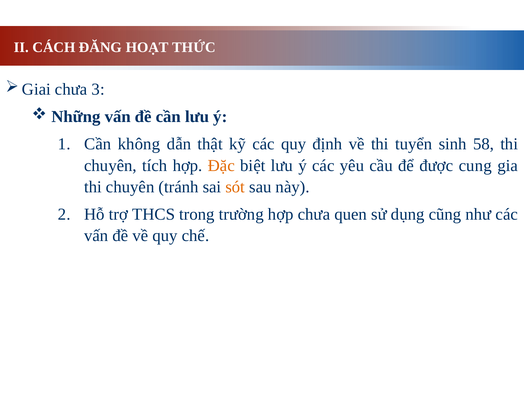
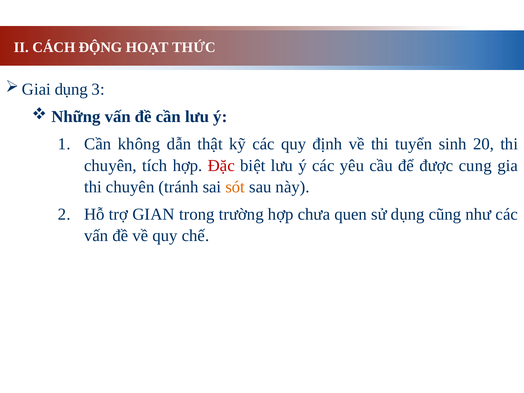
ĐĂNG: ĐĂNG -> ĐỘNG
chưa at (71, 89): chưa -> dụng
58: 58 -> 20
Đặc colour: orange -> red
THCS: THCS -> GIAN
